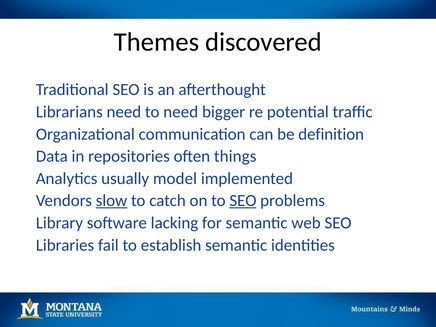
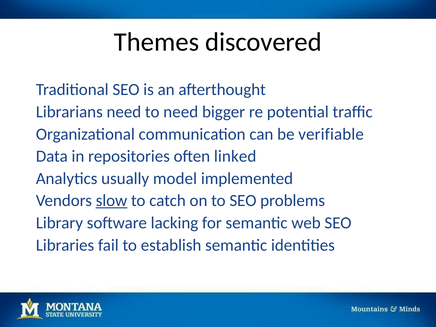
definition: definition -> verifiable
things: things -> linked
SEO at (243, 201) underline: present -> none
